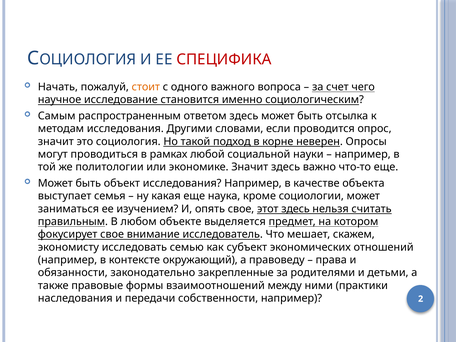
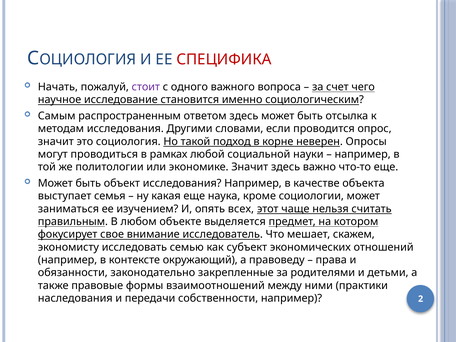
стоит colour: orange -> purple
опять свое: свое -> всех
этот здесь: здесь -> чаще
